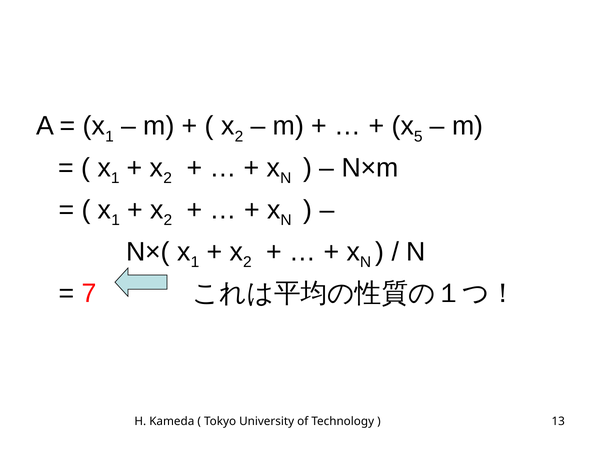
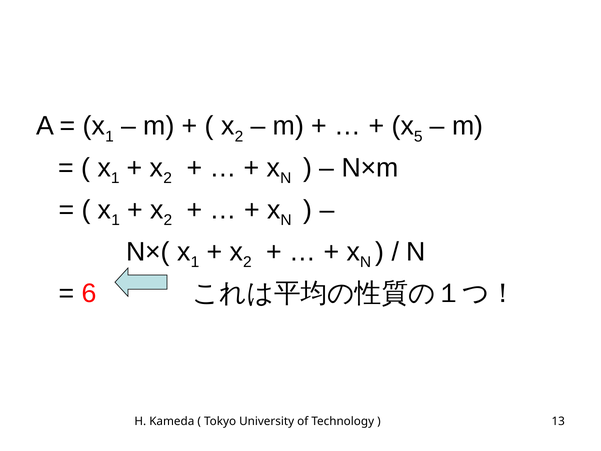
7: 7 -> 6
